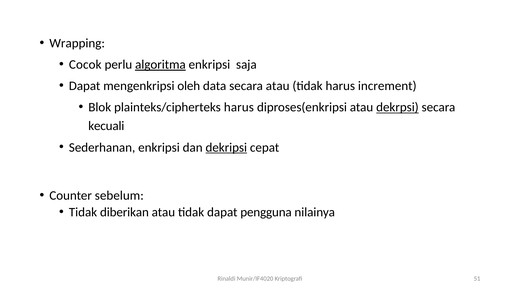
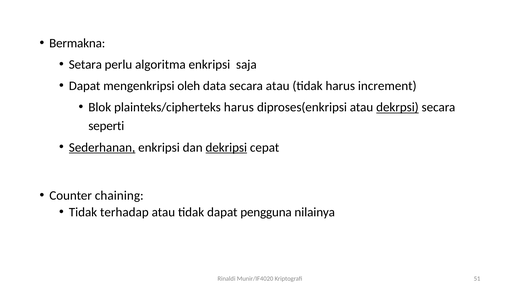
Wrapping: Wrapping -> Bermakna
Cocok: Cocok -> Setara
algoritma underline: present -> none
kecuali: kecuali -> seperti
Sederhanan underline: none -> present
sebelum: sebelum -> chaining
diberikan: diberikan -> terhadap
